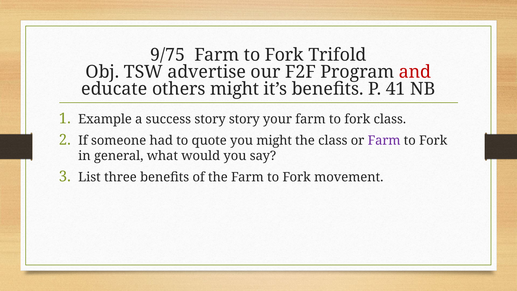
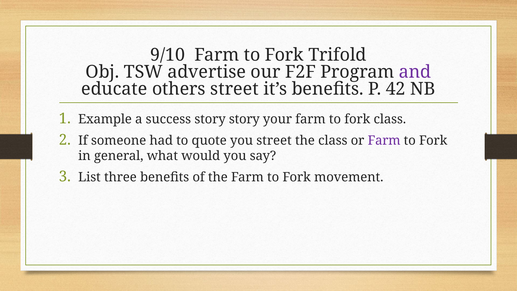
9/75: 9/75 -> 9/10
and colour: red -> purple
others might: might -> street
41: 41 -> 42
you might: might -> street
